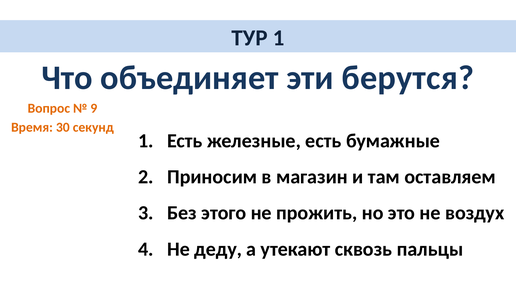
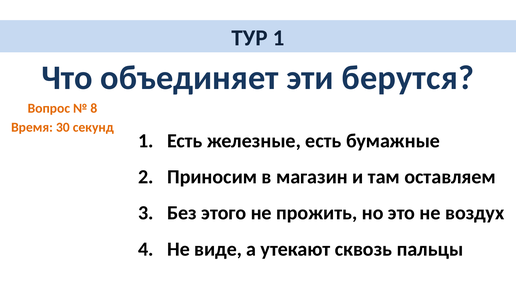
9: 9 -> 8
деду: деду -> виде
